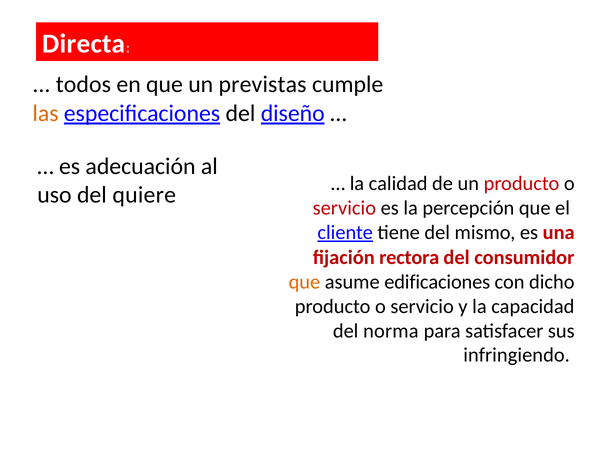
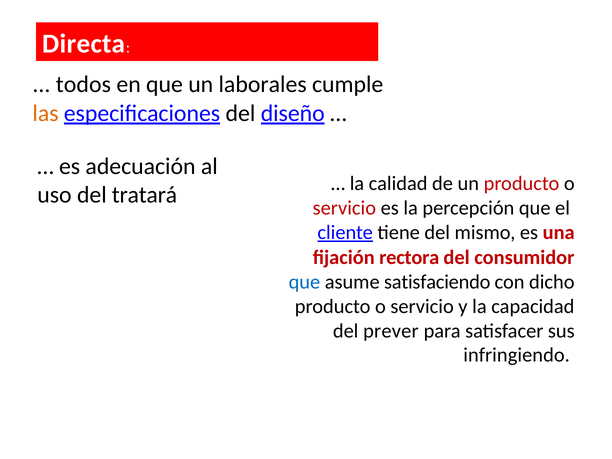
previstas: previstas -> laborales
quiere: quiere -> tratará
que at (304, 282) colour: orange -> blue
edificaciones: edificaciones -> satisfaciendo
norma: norma -> prever
